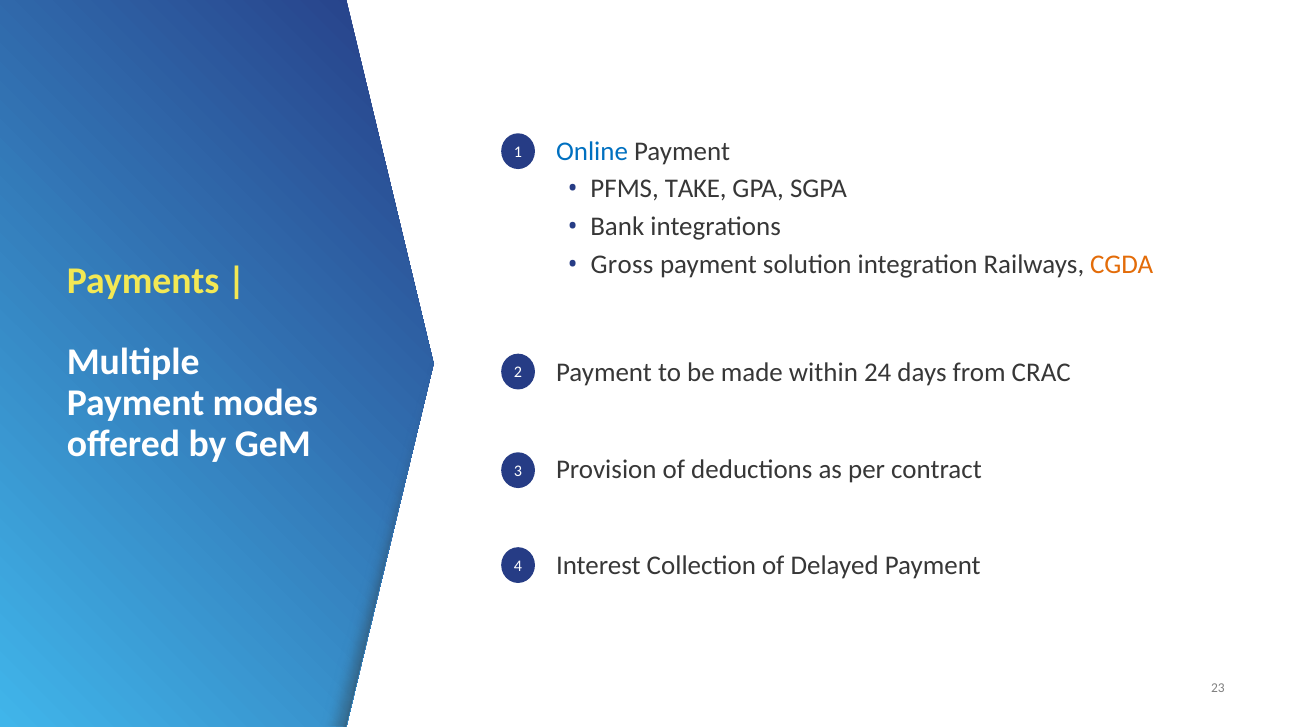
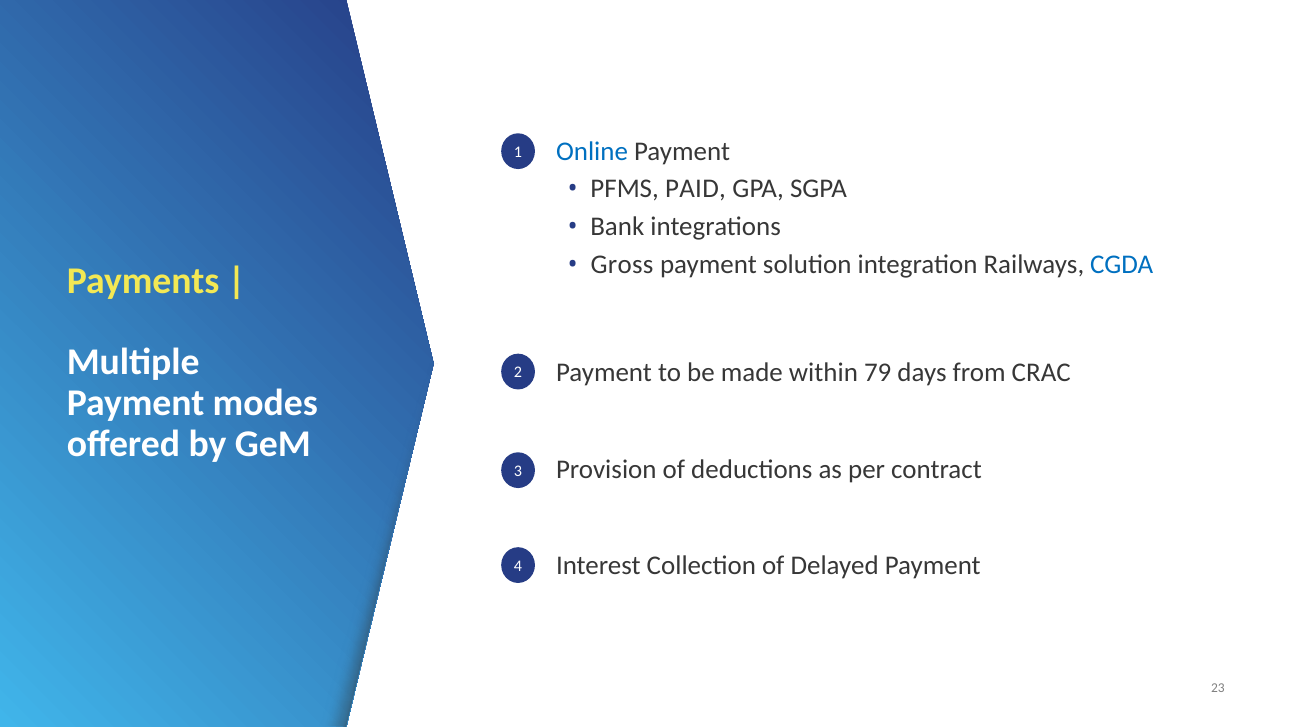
TAKE: TAKE -> PAID
CGDA colour: orange -> blue
24: 24 -> 79
